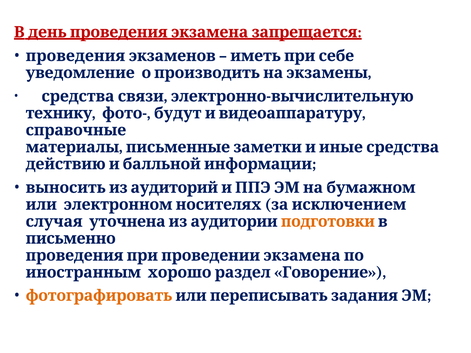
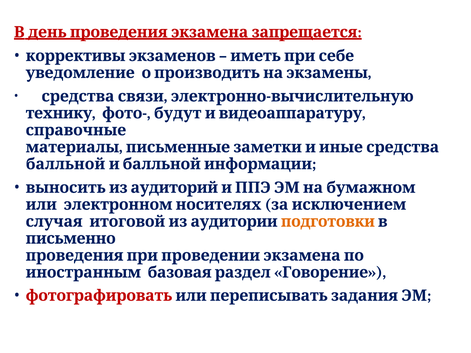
проведения: проведения -> коррективы
действию at (66, 164): действию -> балльной
уточнена: уточнена -> итоговой
хорошо: хорошо -> базовая
фотографировать colour: orange -> red
